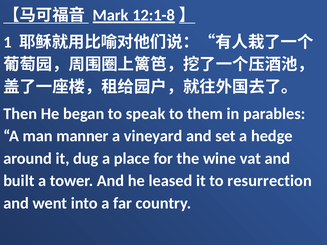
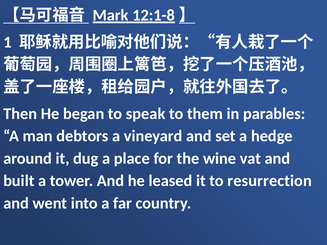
manner: manner -> debtors
